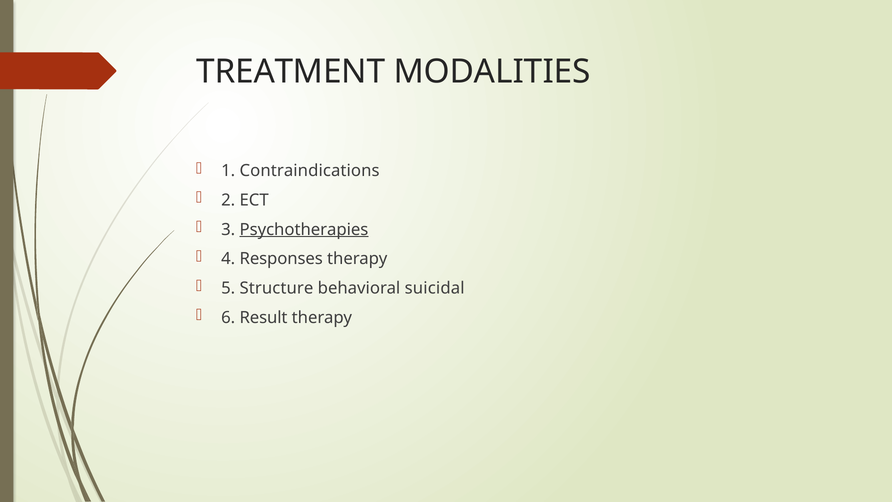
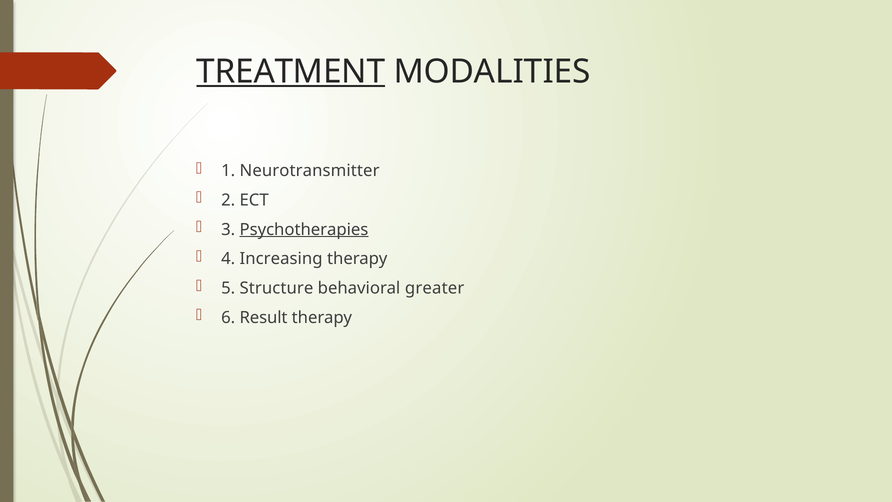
TREATMENT underline: none -> present
Contraindications: Contraindications -> Neurotransmitter
Responses: Responses -> Increasing
suicidal: suicidal -> greater
